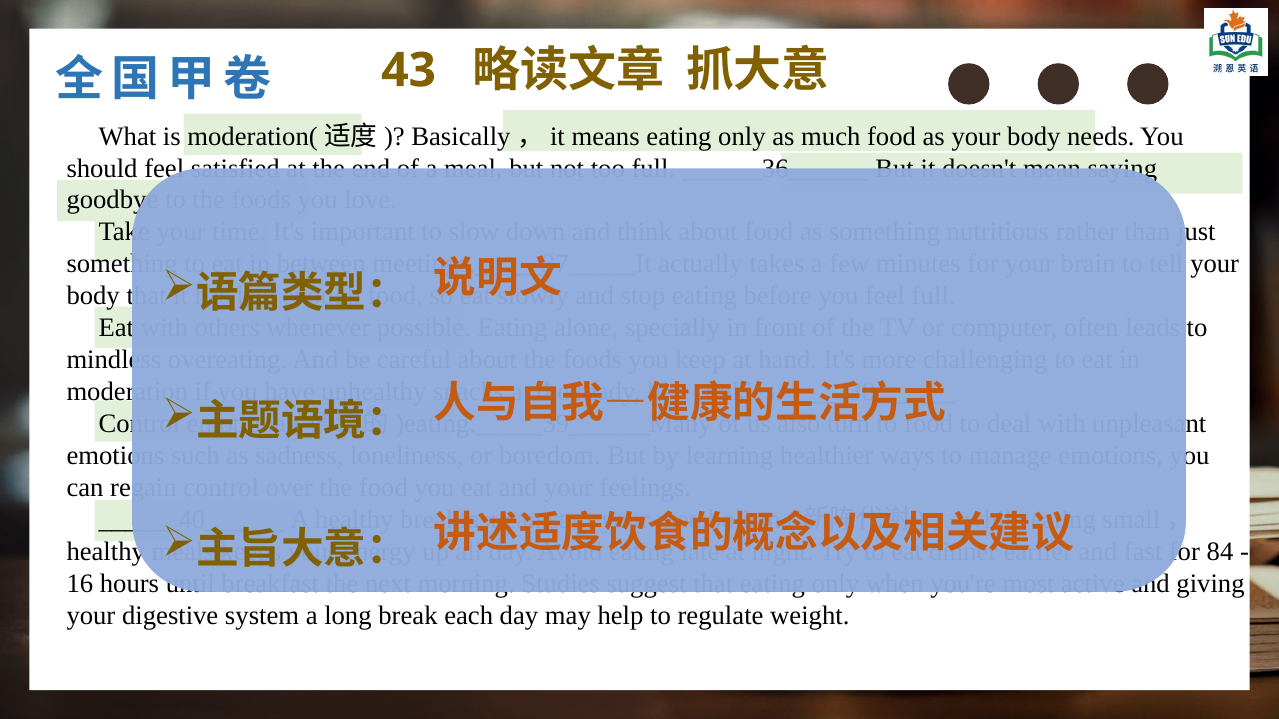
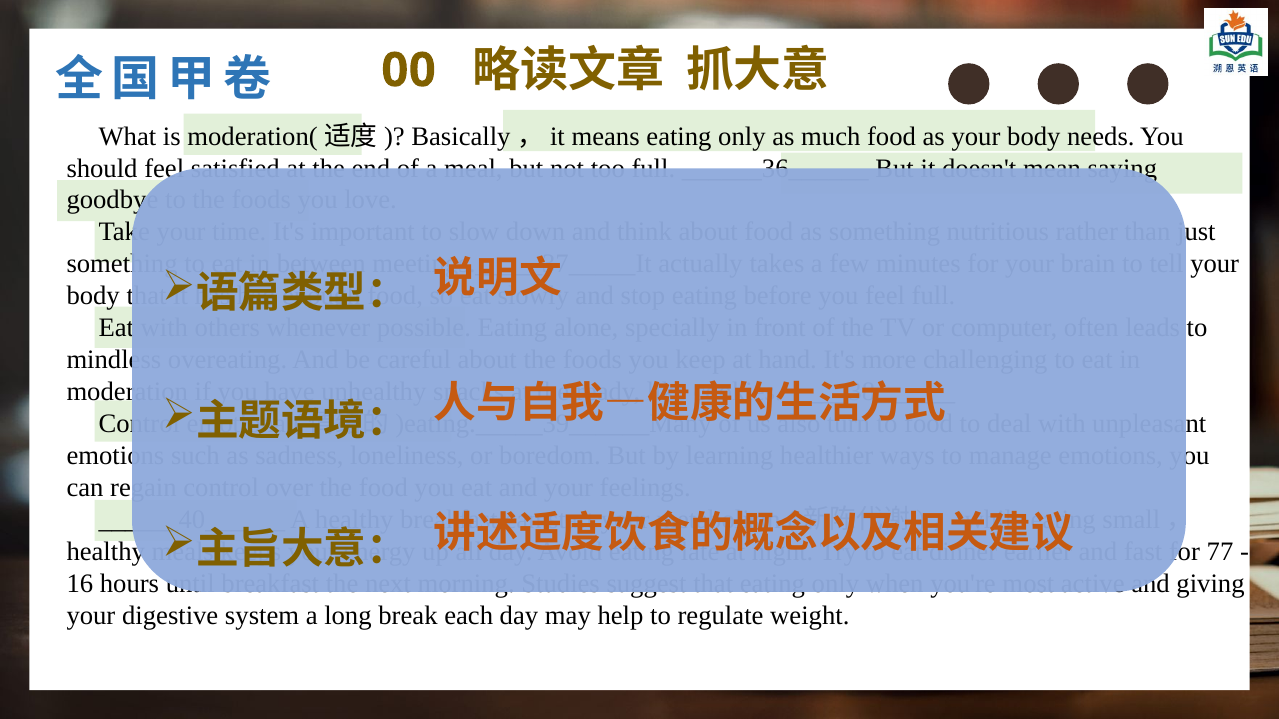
43: 43 -> 00
84: 84 -> 77
